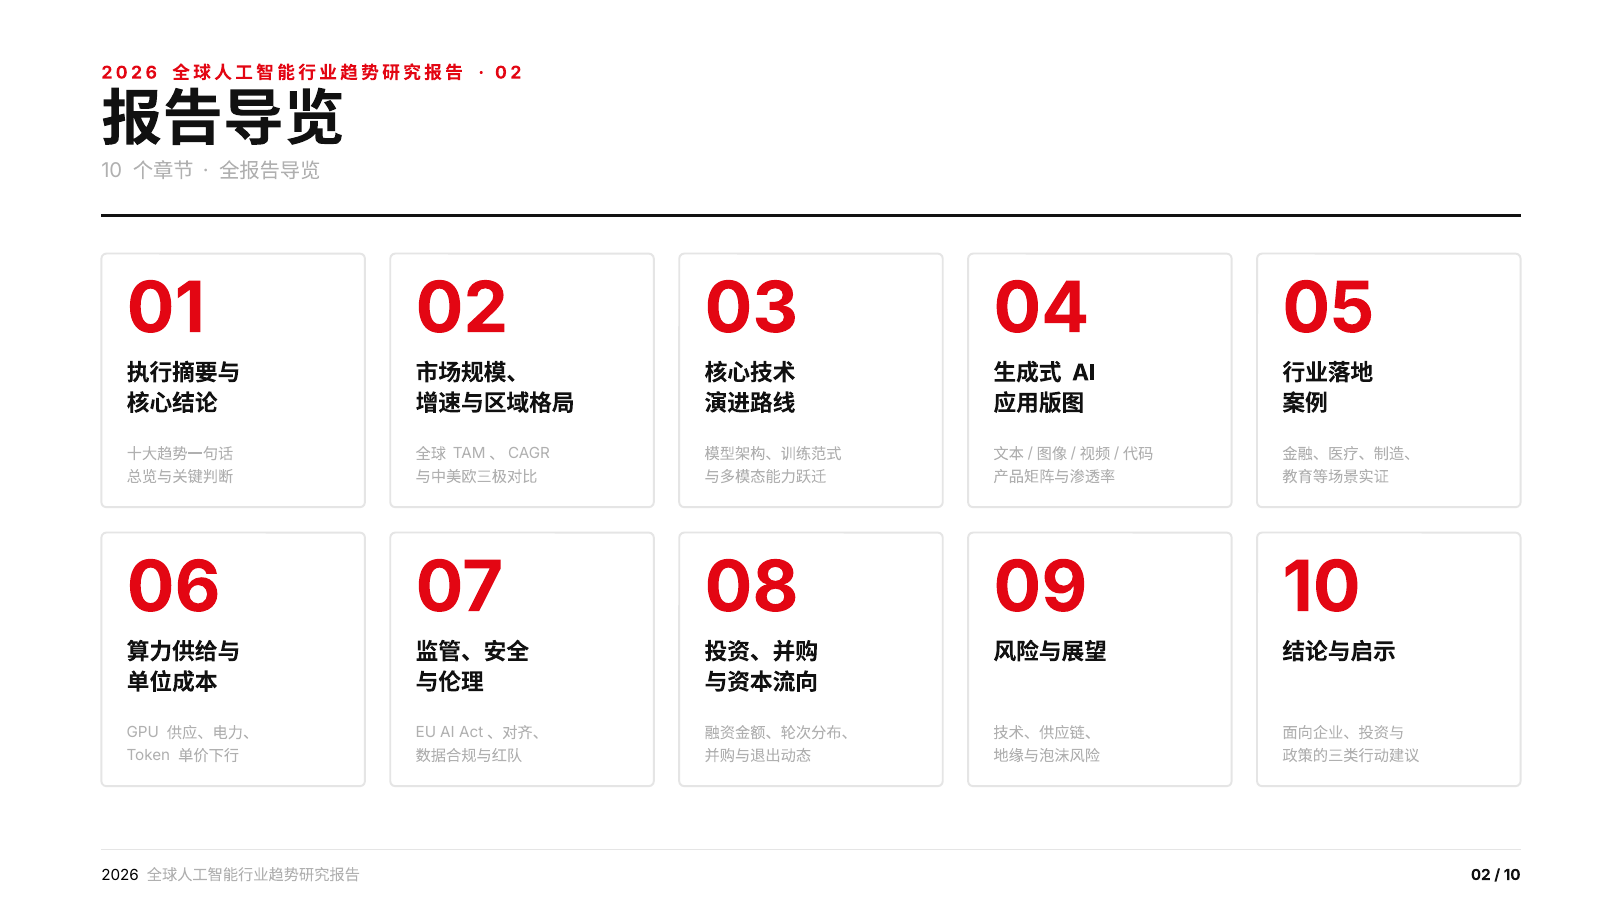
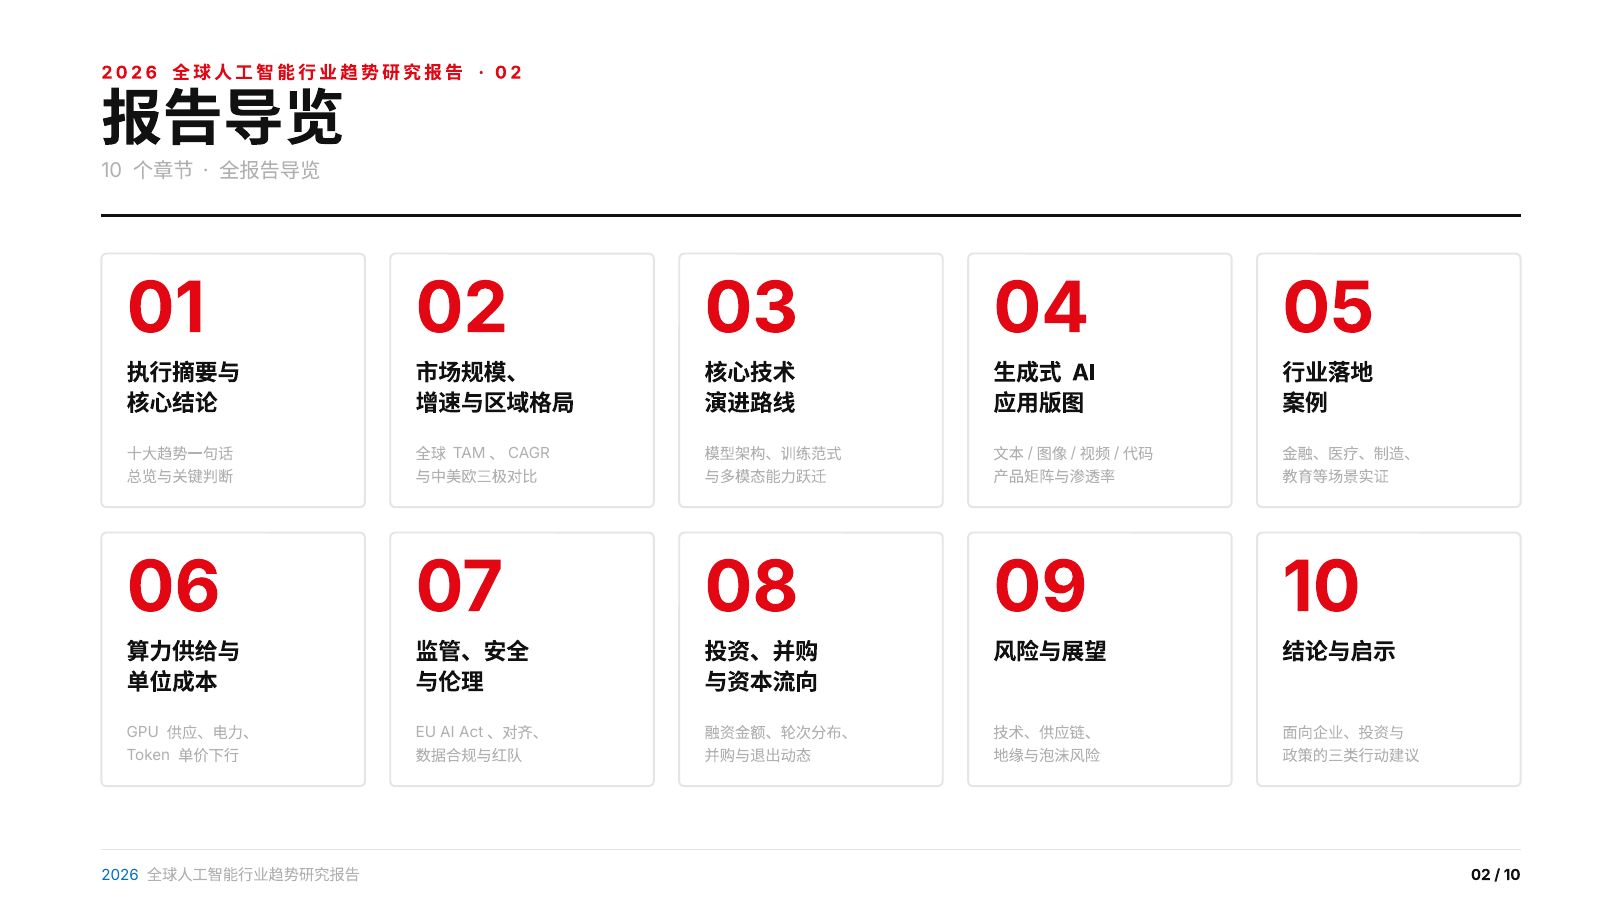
2026 at (120, 874) colour: black -> blue
